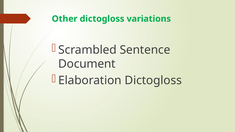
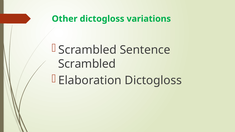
Document at (87, 64): Document -> Scrambled
